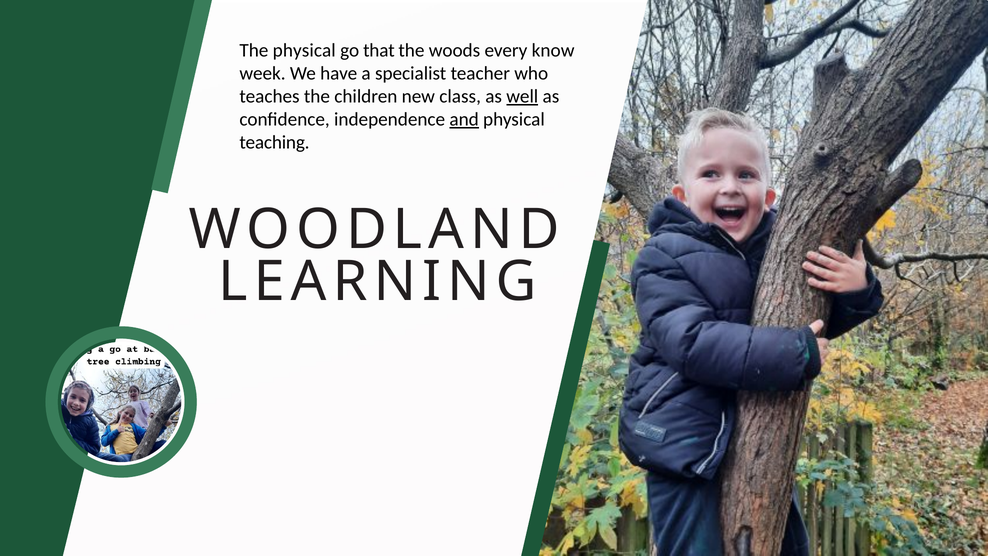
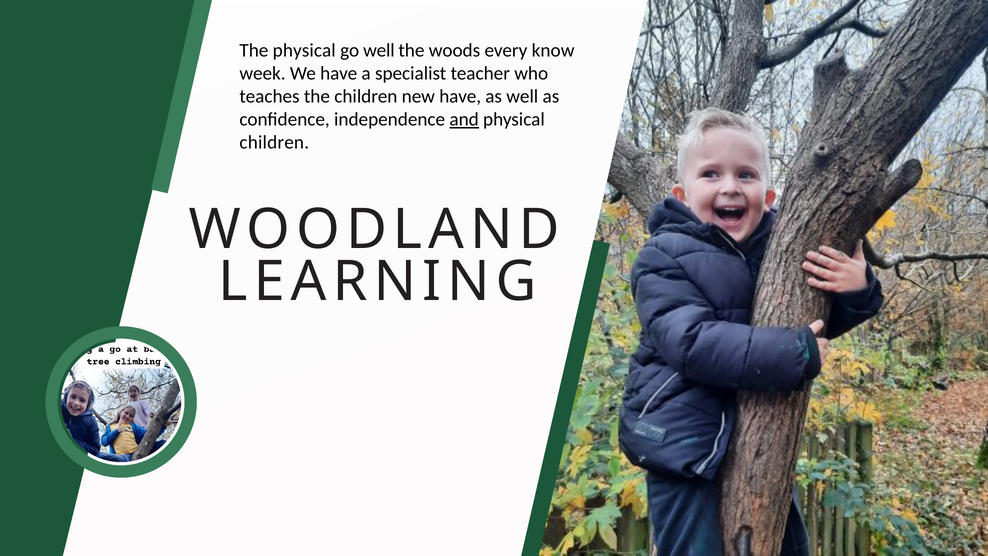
go that: that -> well
new class: class -> have
well at (522, 96) underline: present -> none
teaching at (274, 143): teaching -> children
